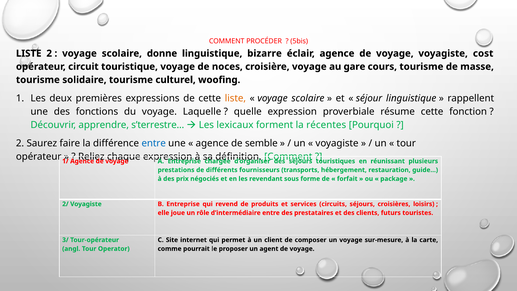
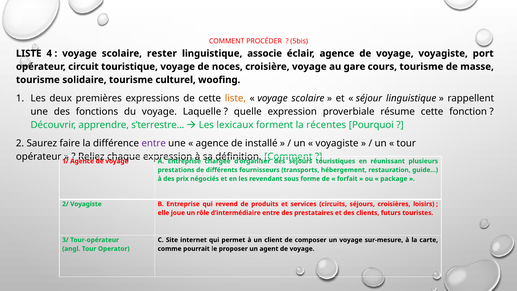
LISTE 2: 2 -> 4
donne: donne -> rester
bizarre: bizarre -> associe
cost: cost -> port
entre at (154, 143) colour: blue -> purple
semble: semble -> installé
